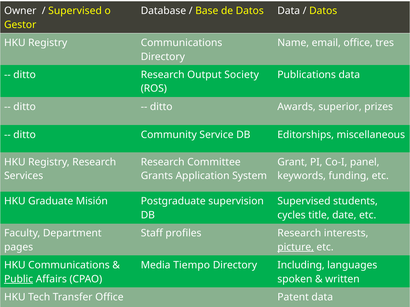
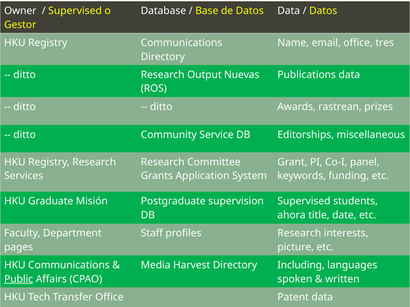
Society: Society -> Nuevas
superior: superior -> rastrean
cycles: cycles -> ahora
picture underline: present -> none
Tiempo: Tiempo -> Harvest
